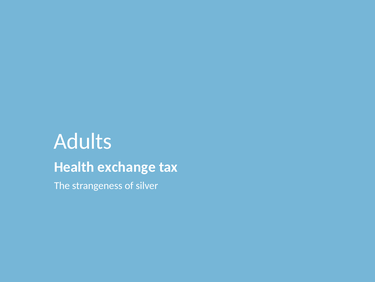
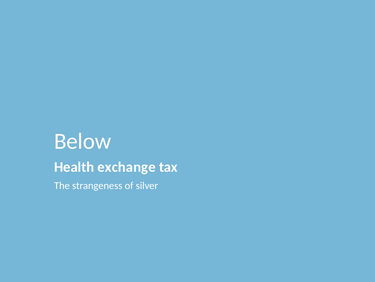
Adults: Adults -> Below
